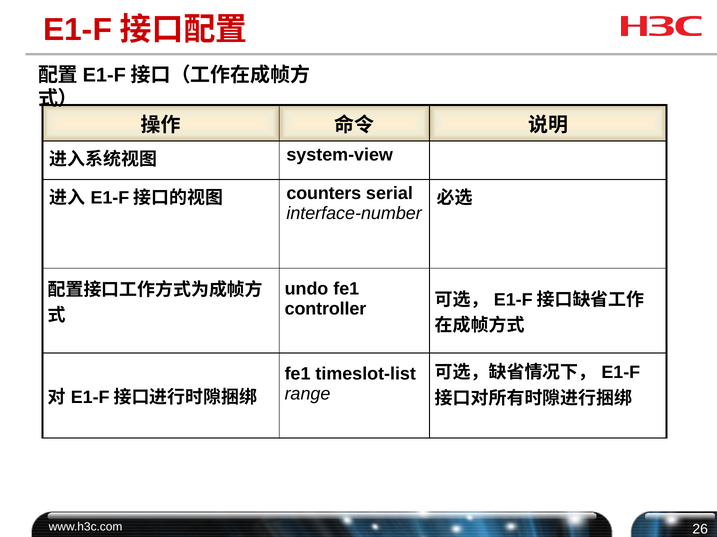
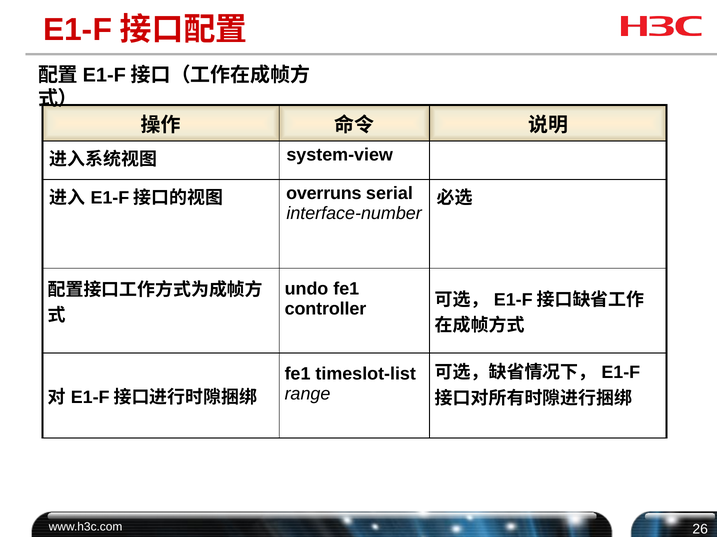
counters: counters -> overruns
